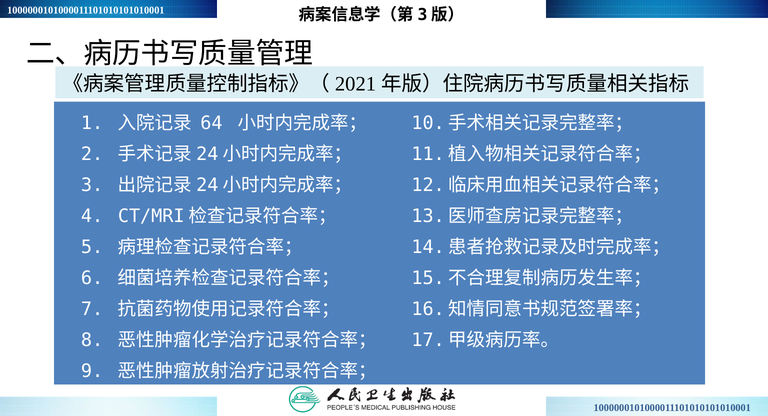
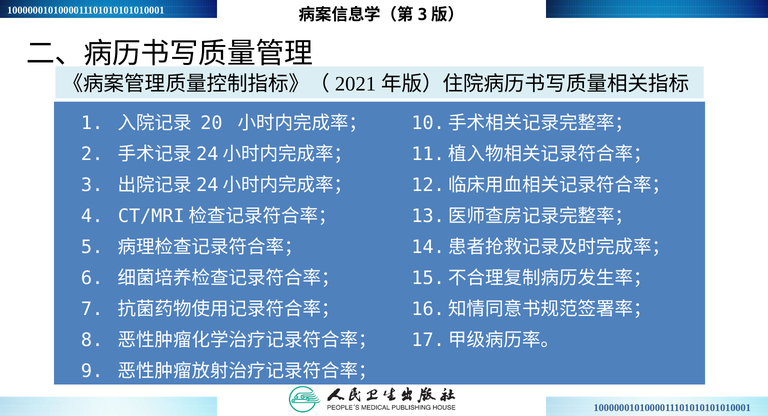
64: 64 -> 20
